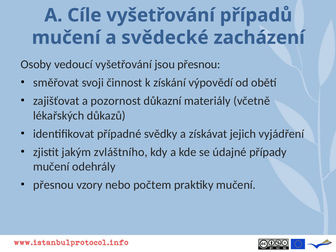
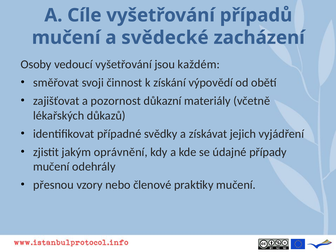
jsou přesnou: přesnou -> každém
zvláštního: zvláštního -> oprávnění
počtem: počtem -> členové
